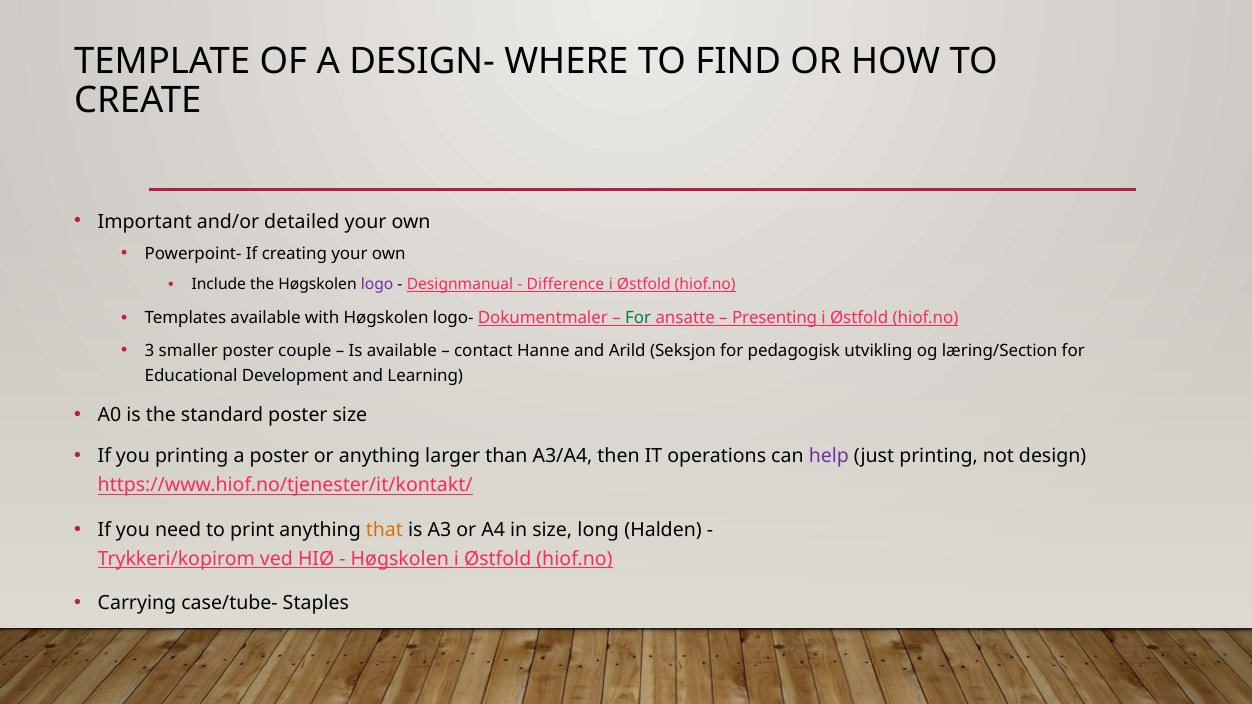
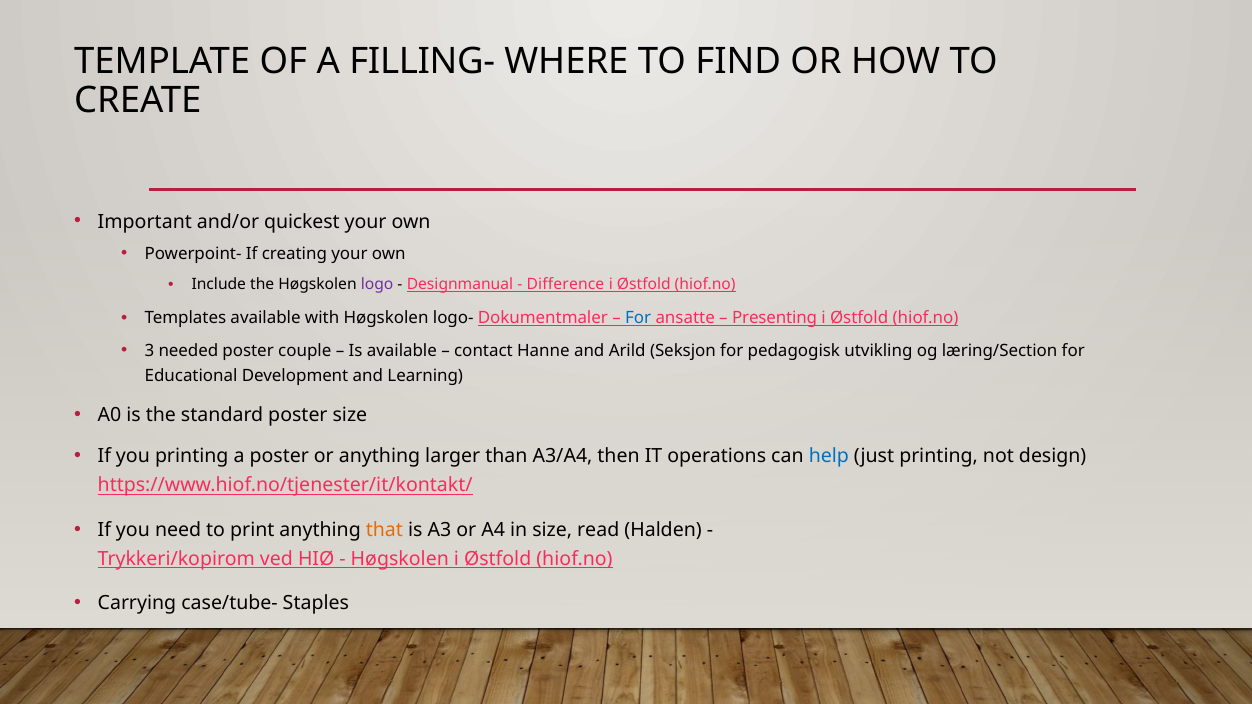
DESIGN-: DESIGN- -> FILLING-
detailed: detailed -> quickest
For at (638, 318) colour: green -> blue
smaller: smaller -> needed
help colour: purple -> blue
long: long -> read
